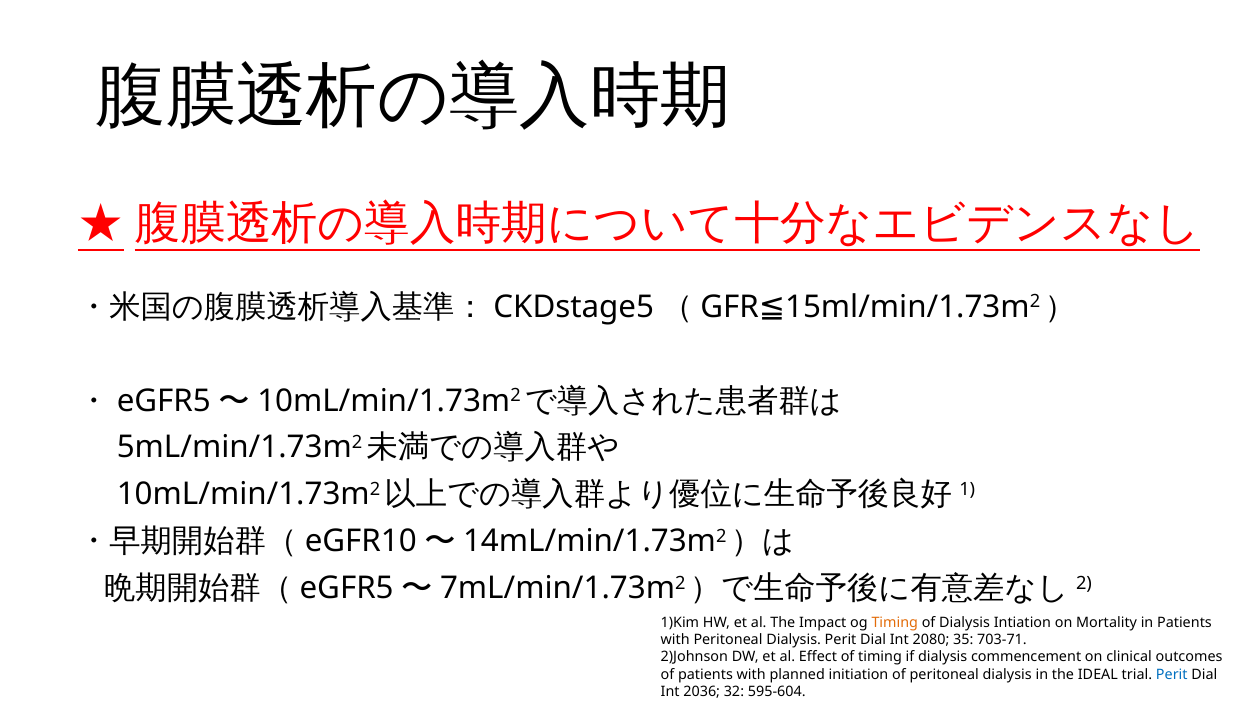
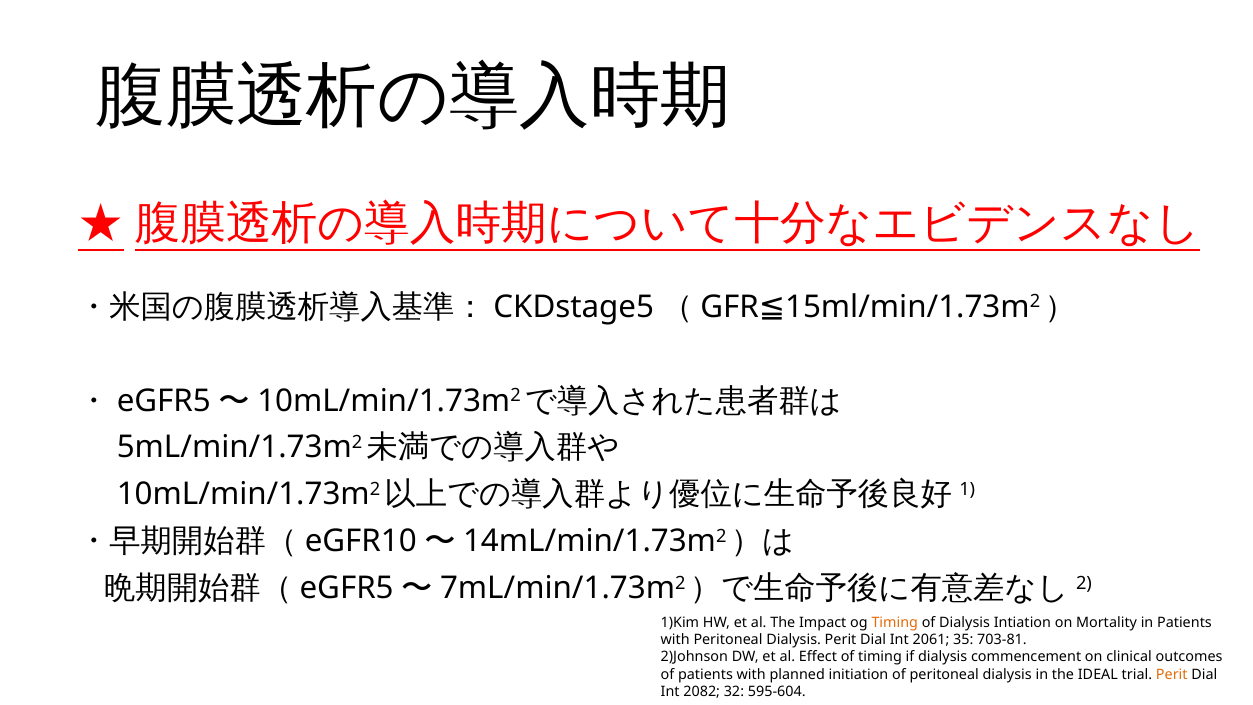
2080: 2080 -> 2061
703-71: 703-71 -> 703-81
Perit at (1172, 674) colour: blue -> orange
2036: 2036 -> 2082
